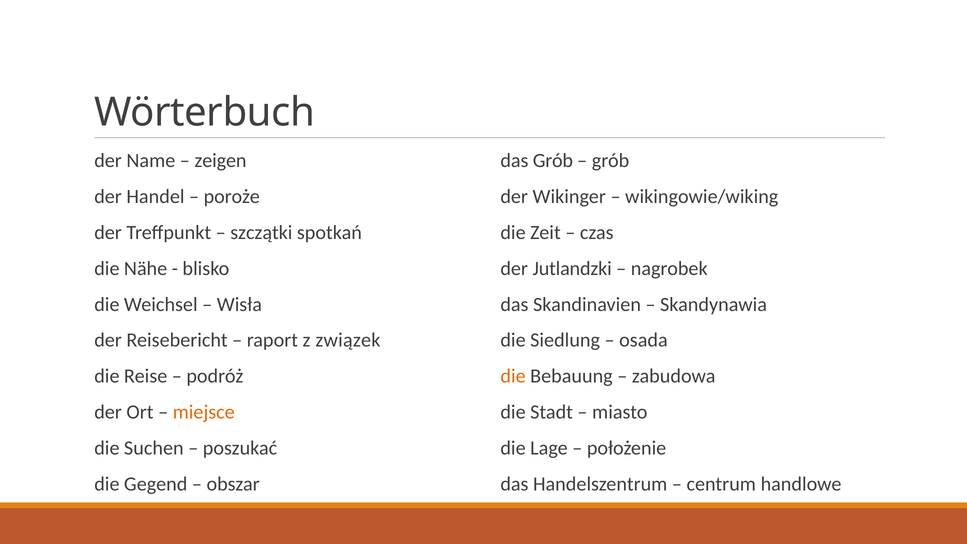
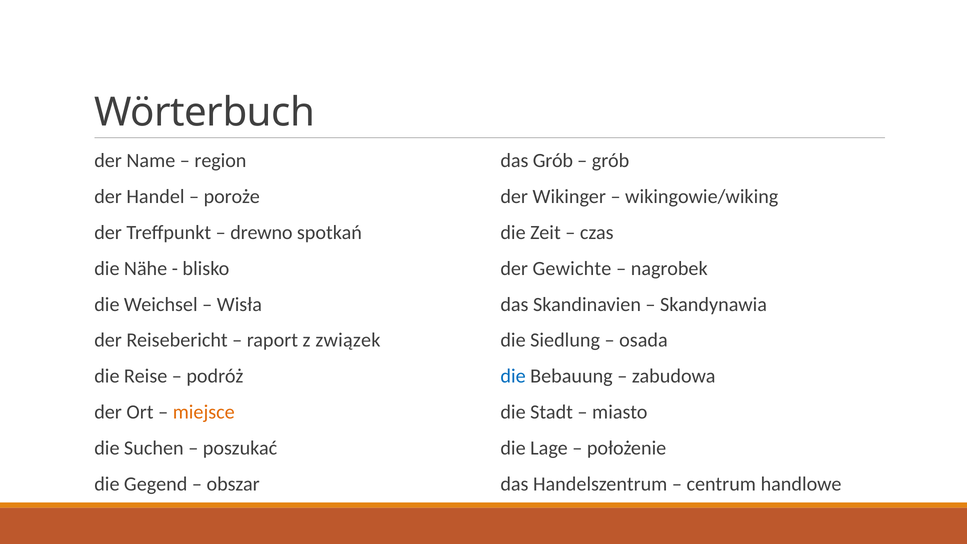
zeigen: zeigen -> region
szczątki: szczątki -> drewno
Jutlandzki: Jutlandzki -> Gewichte
die at (513, 376) colour: orange -> blue
